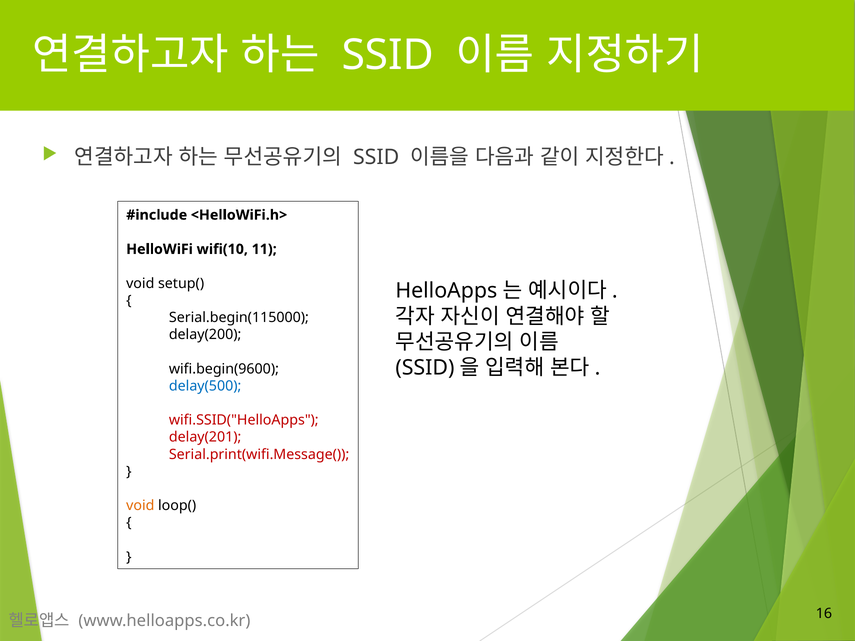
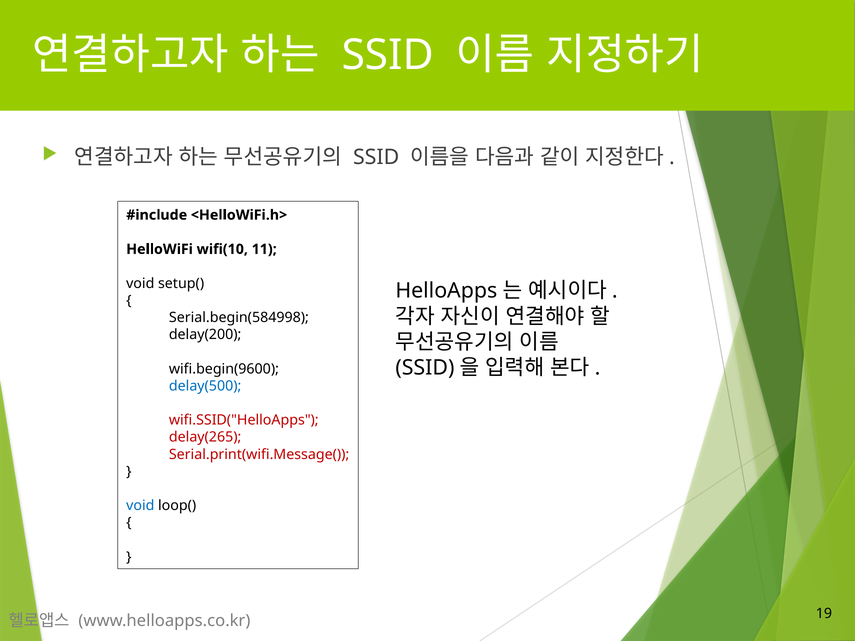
Serial.begin(115000: Serial.begin(115000 -> Serial.begin(584998
delay(201: delay(201 -> delay(265
void at (140, 506) colour: orange -> blue
16: 16 -> 19
